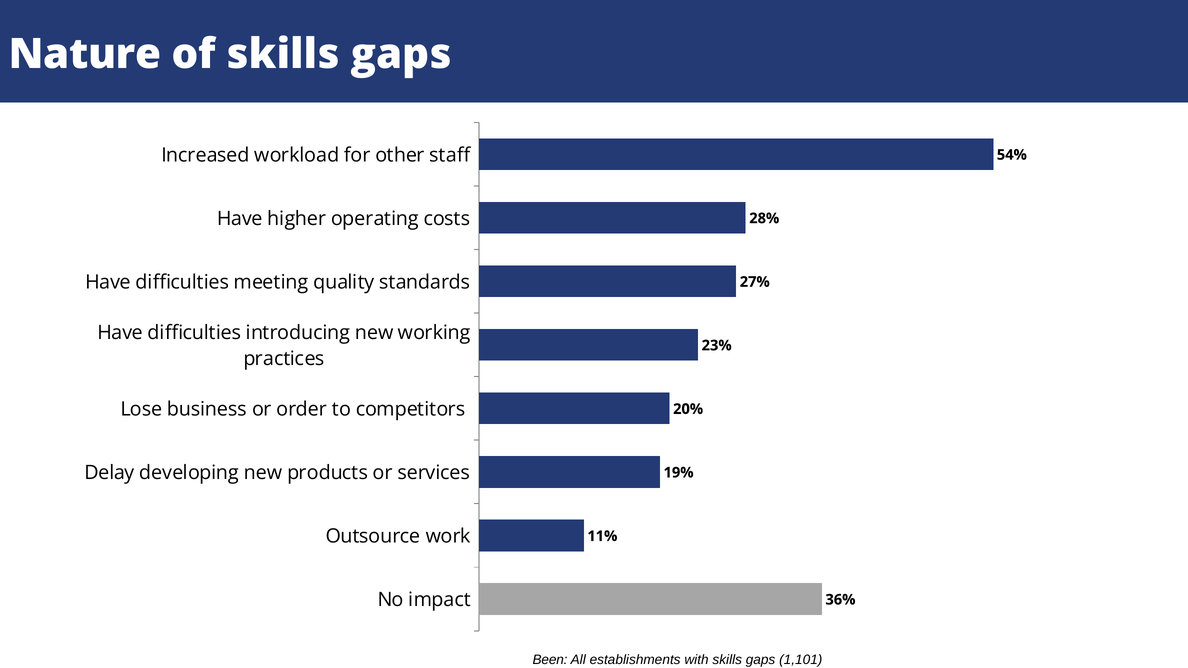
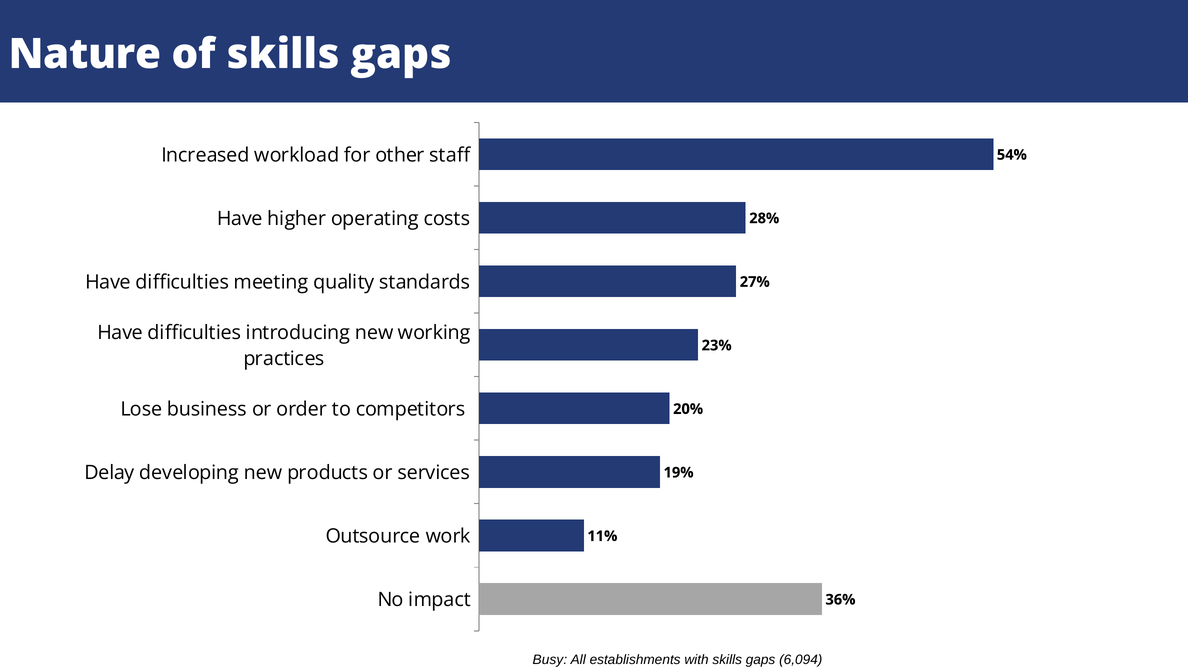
Been: Been -> Busy
1,101: 1,101 -> 6,094
